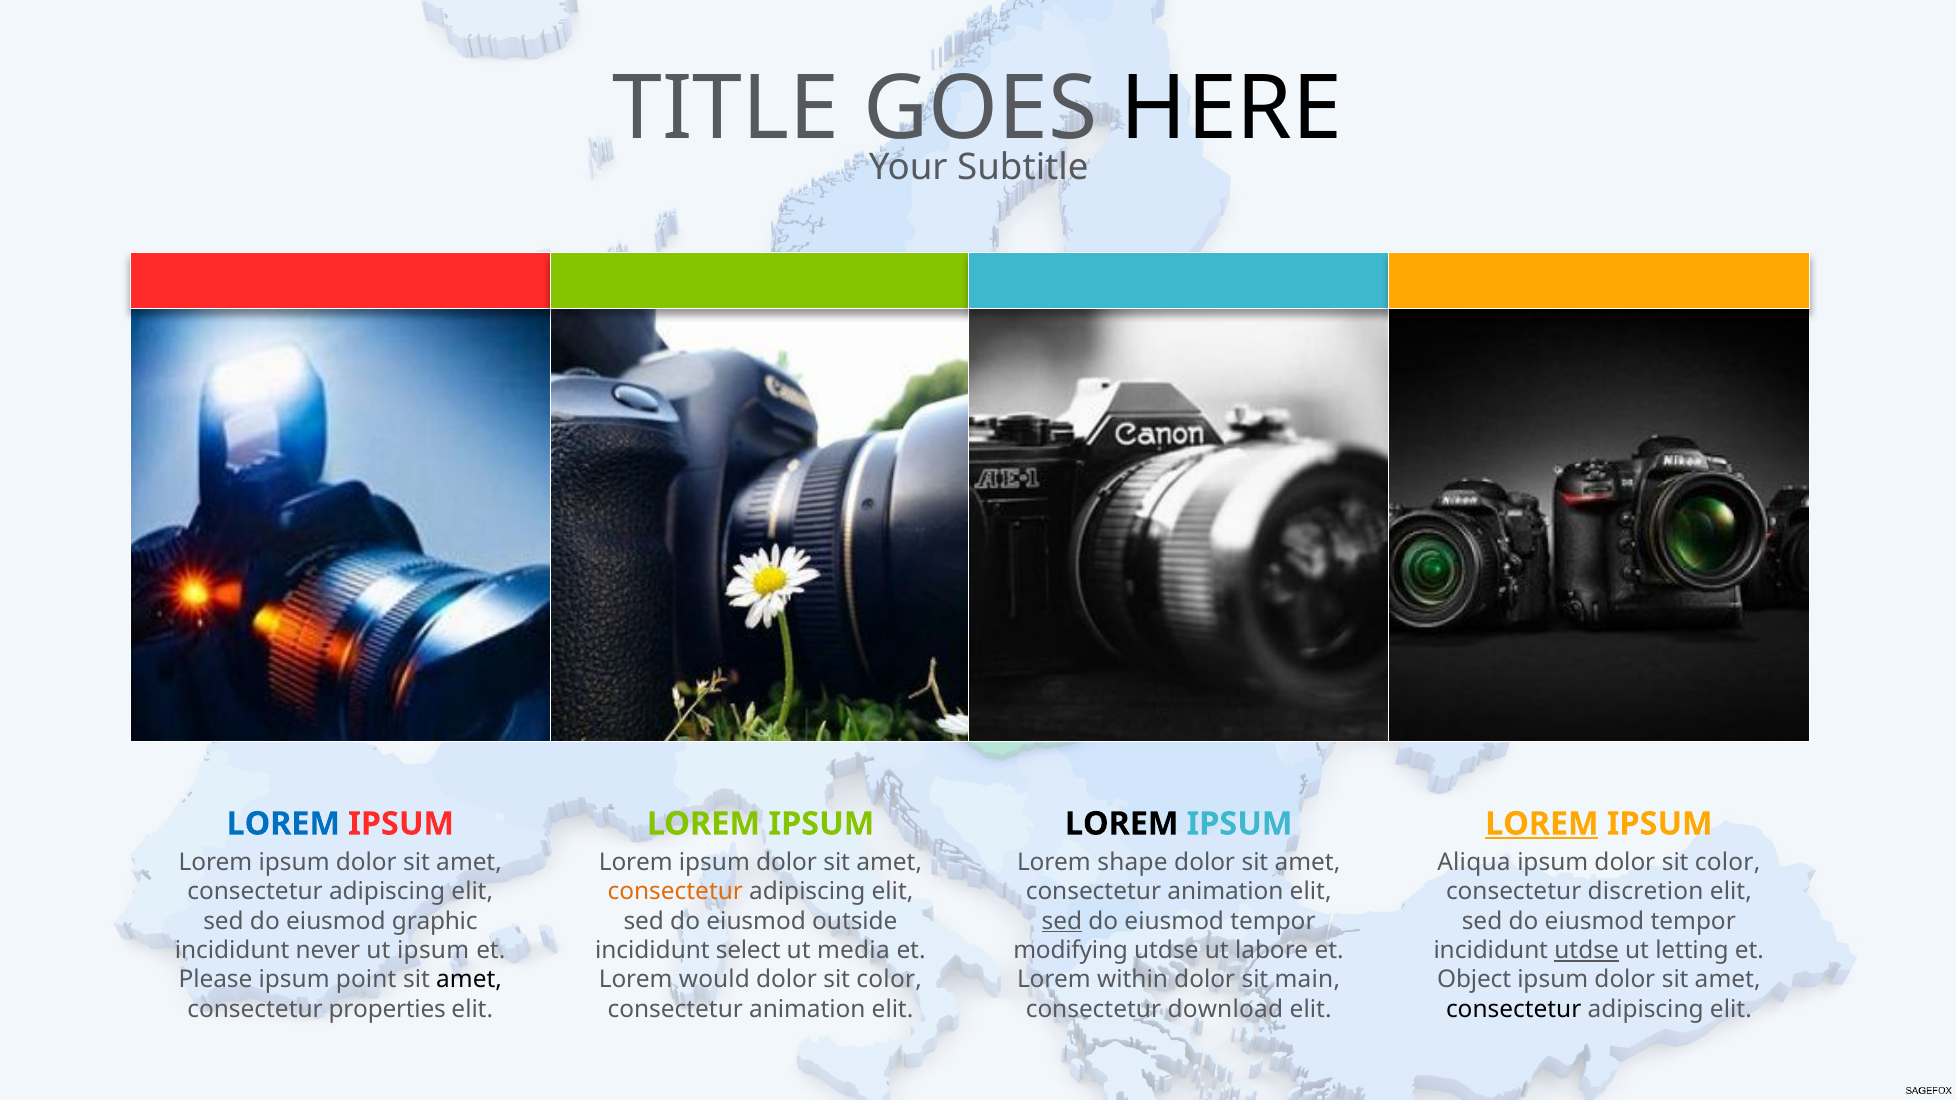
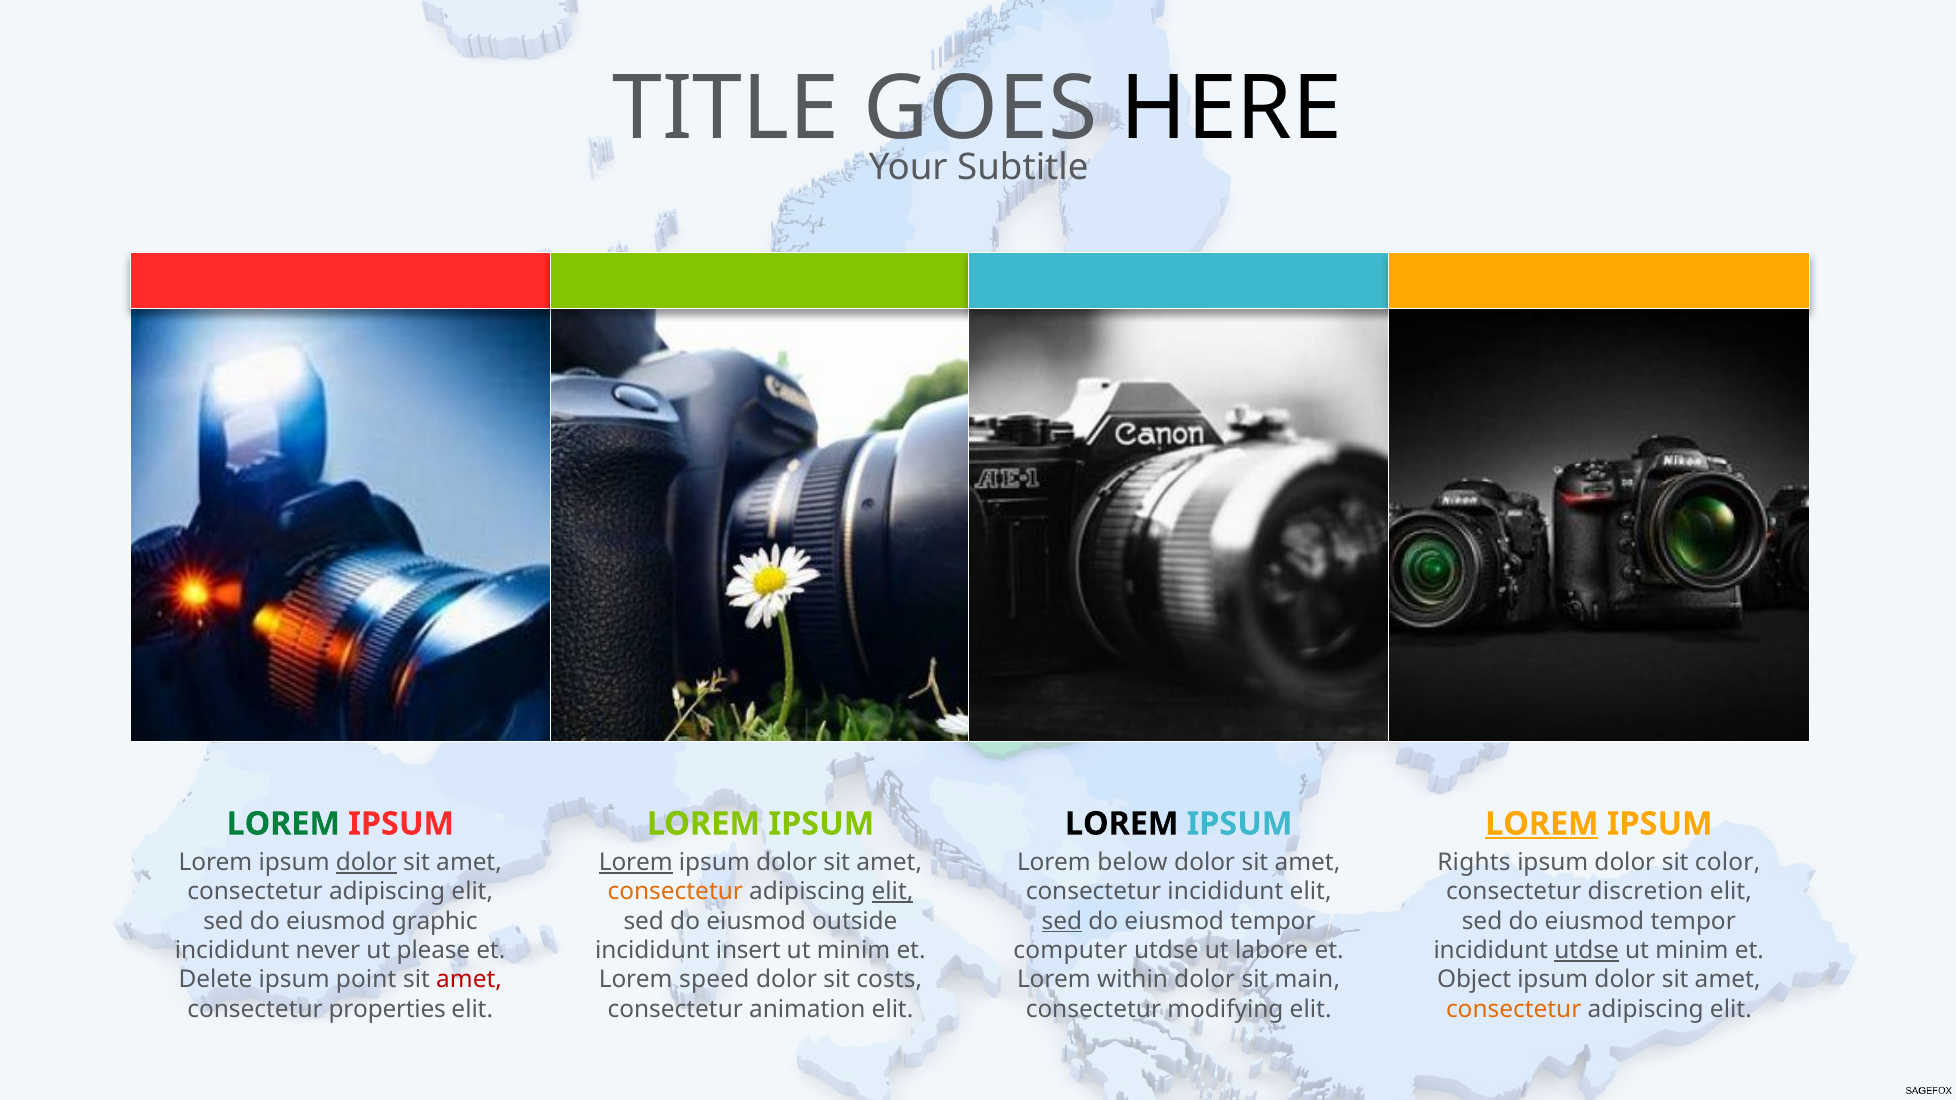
LOREM at (283, 824) colour: blue -> green
dolor at (366, 863) underline: none -> present
Lorem at (636, 863) underline: none -> present
shape: shape -> below
Aliqua: Aliqua -> Rights
elit at (892, 892) underline: none -> present
animation at (1225, 892): animation -> incididunt
ut ipsum: ipsum -> please
select: select -> insert
media at (853, 951): media -> minim
modifying: modifying -> computer
letting at (1692, 951): letting -> minim
Please: Please -> Delete
amet at (469, 980) colour: black -> red
would: would -> speed
color at (889, 980): color -> costs
download: download -> modifying
consectetur at (1514, 1009) colour: black -> orange
